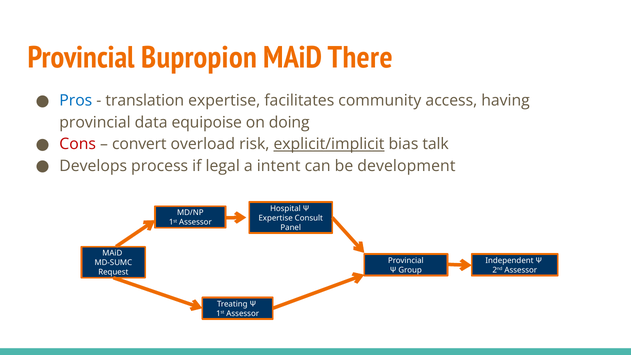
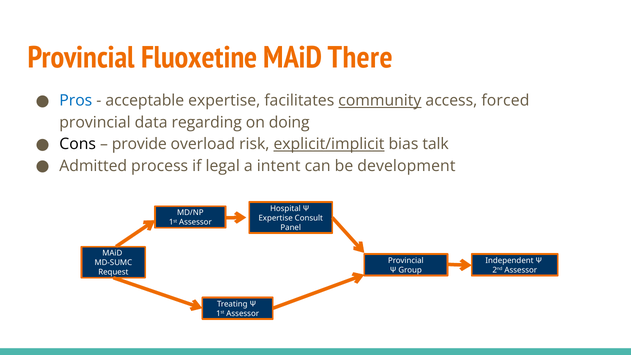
Bupropion: Bupropion -> Fluoxetine
translation: translation -> acceptable
community underline: none -> present
having: having -> forced
equipoise: equipoise -> regarding
Cons colour: red -> black
convert: convert -> provide
Develops: Develops -> Admitted
